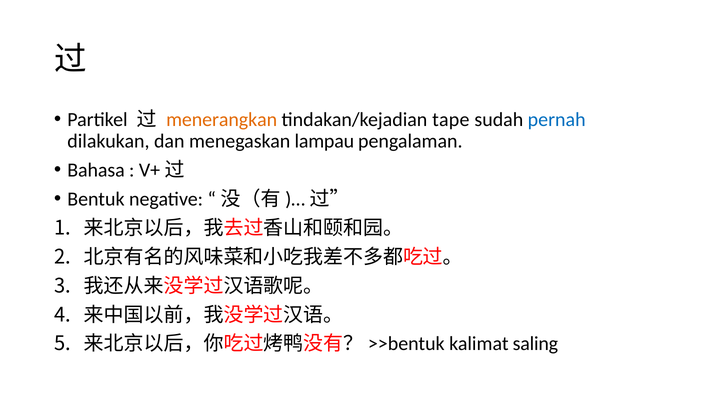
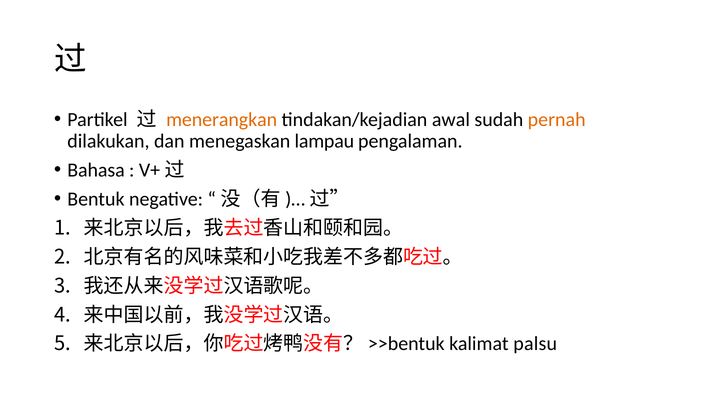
tape: tape -> awal
pernah colour: blue -> orange
saling: saling -> palsu
